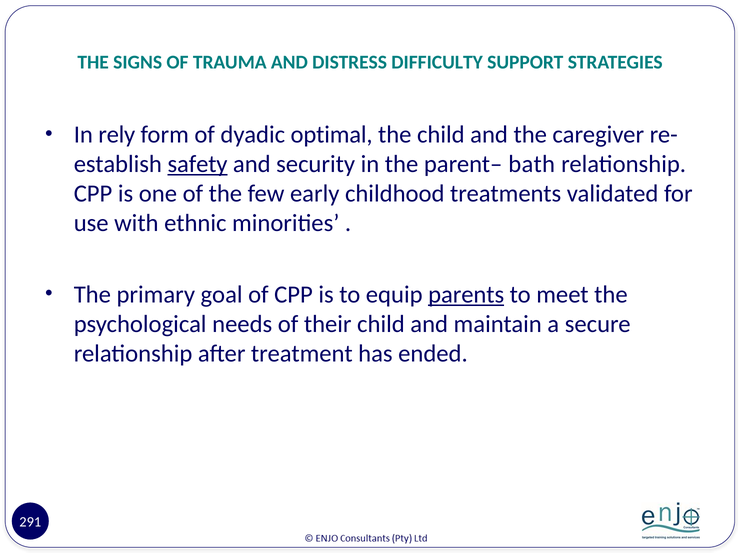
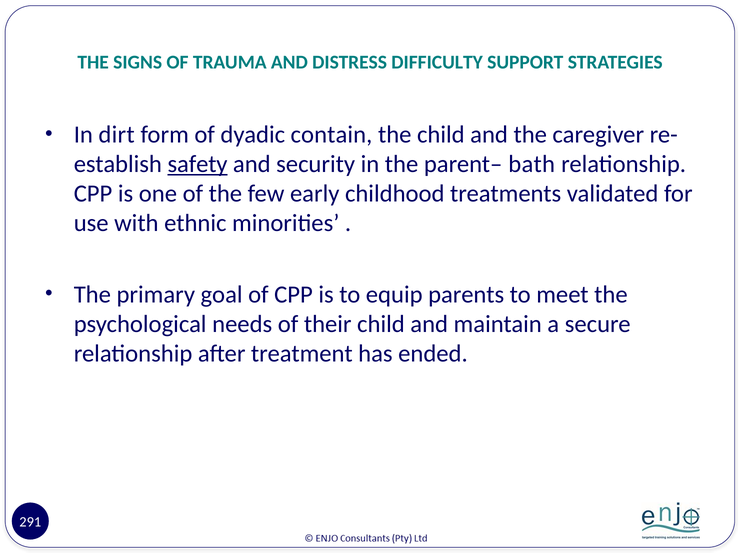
rely: rely -> dirt
optimal: optimal -> contain
parents underline: present -> none
